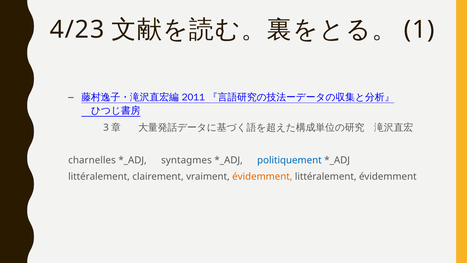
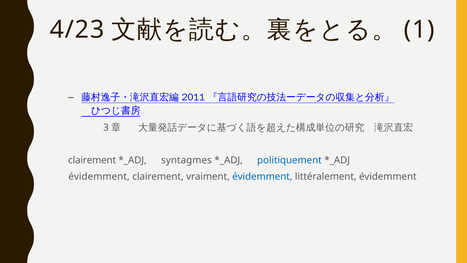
charnelles at (92, 160): charnelles -> clairement
littéralement at (99, 176): littéralement -> évidemment
évidemment at (262, 176) colour: orange -> blue
